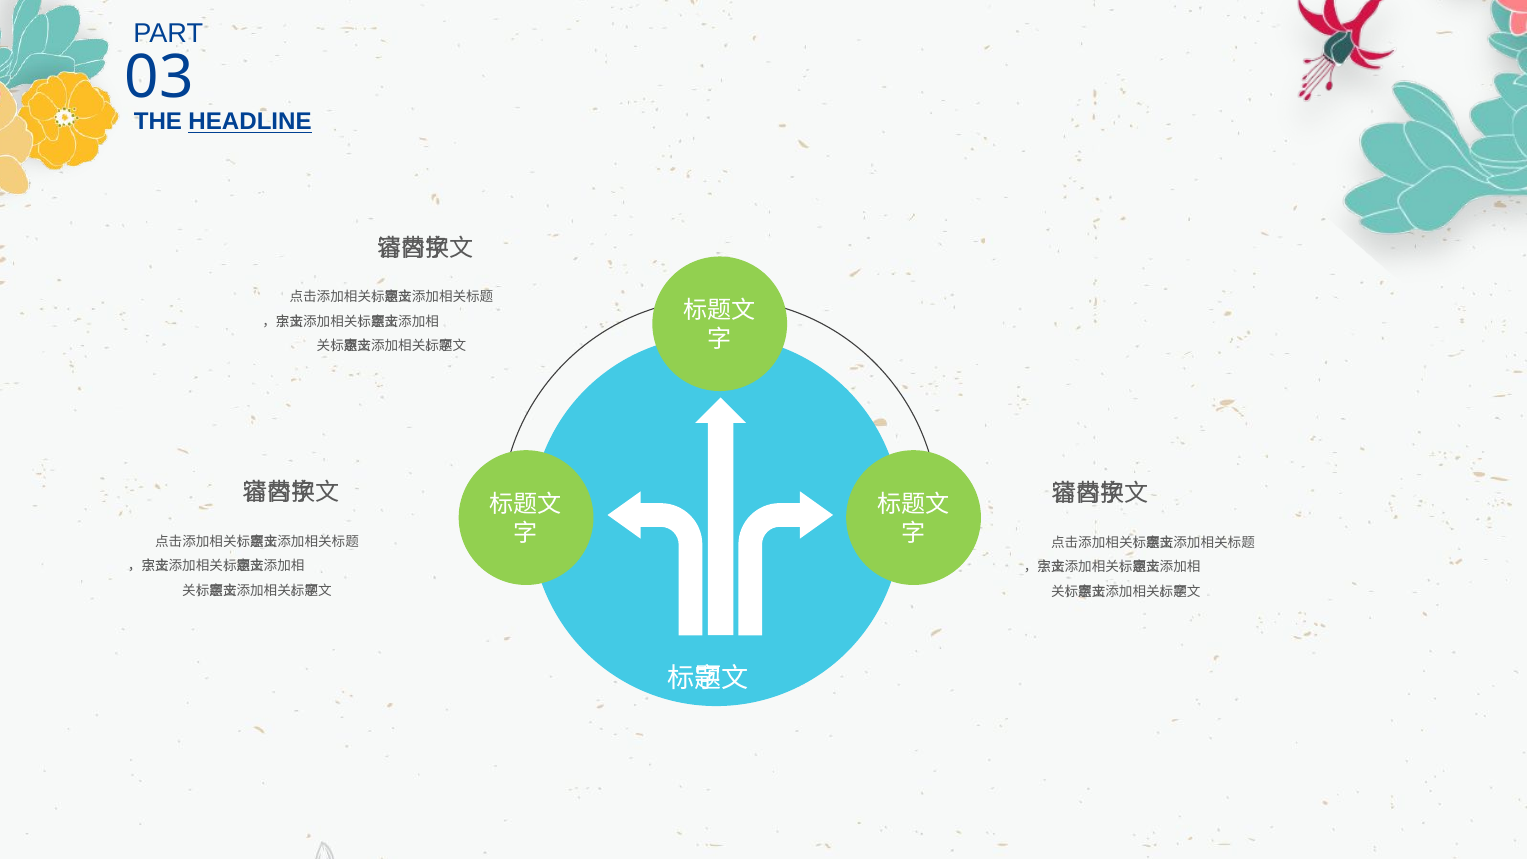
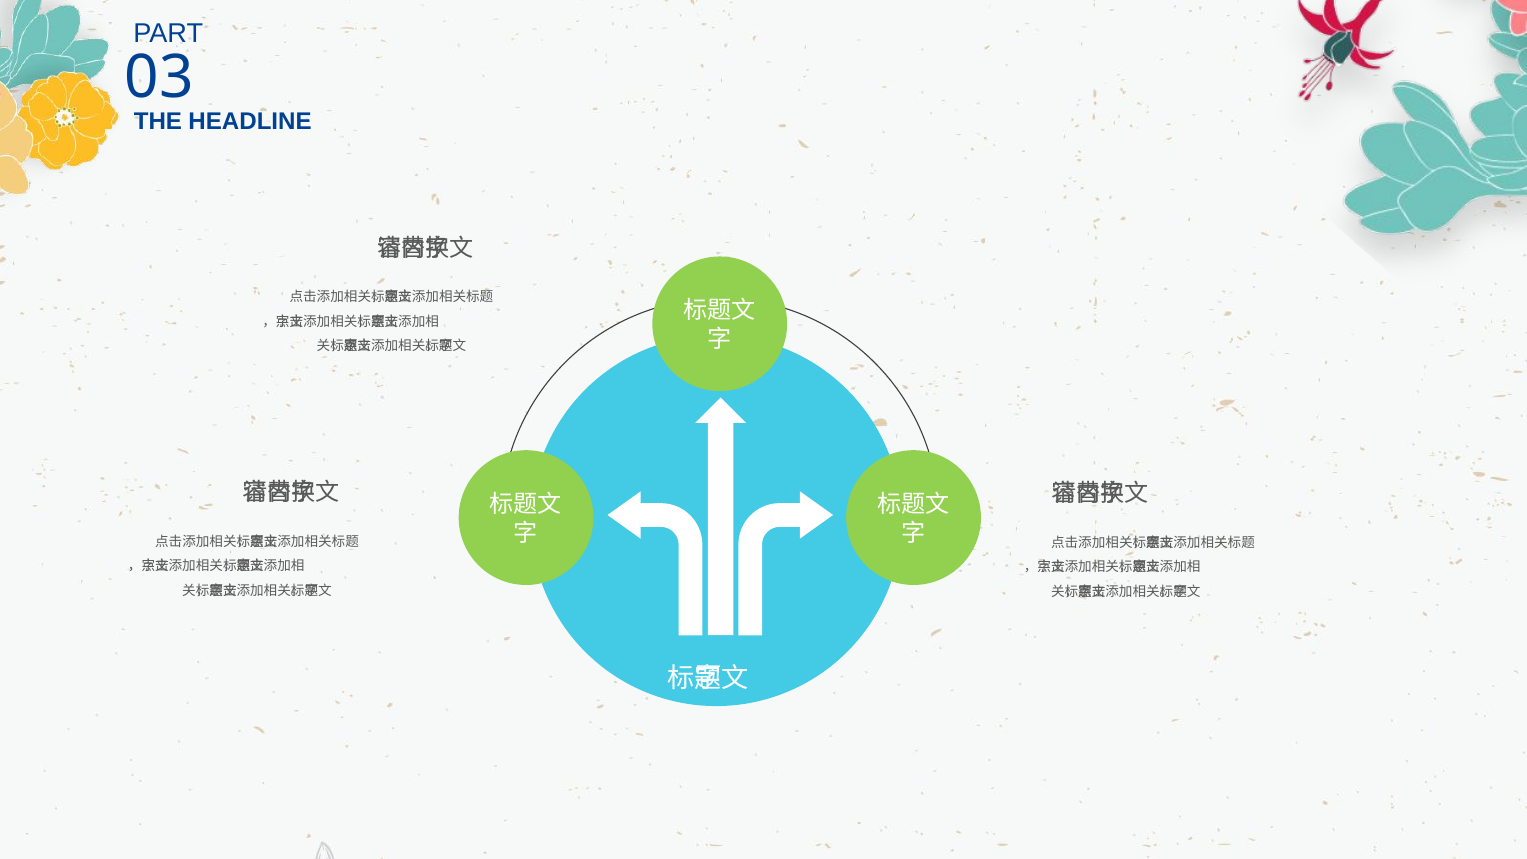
HEADLINE underline: present -> none
